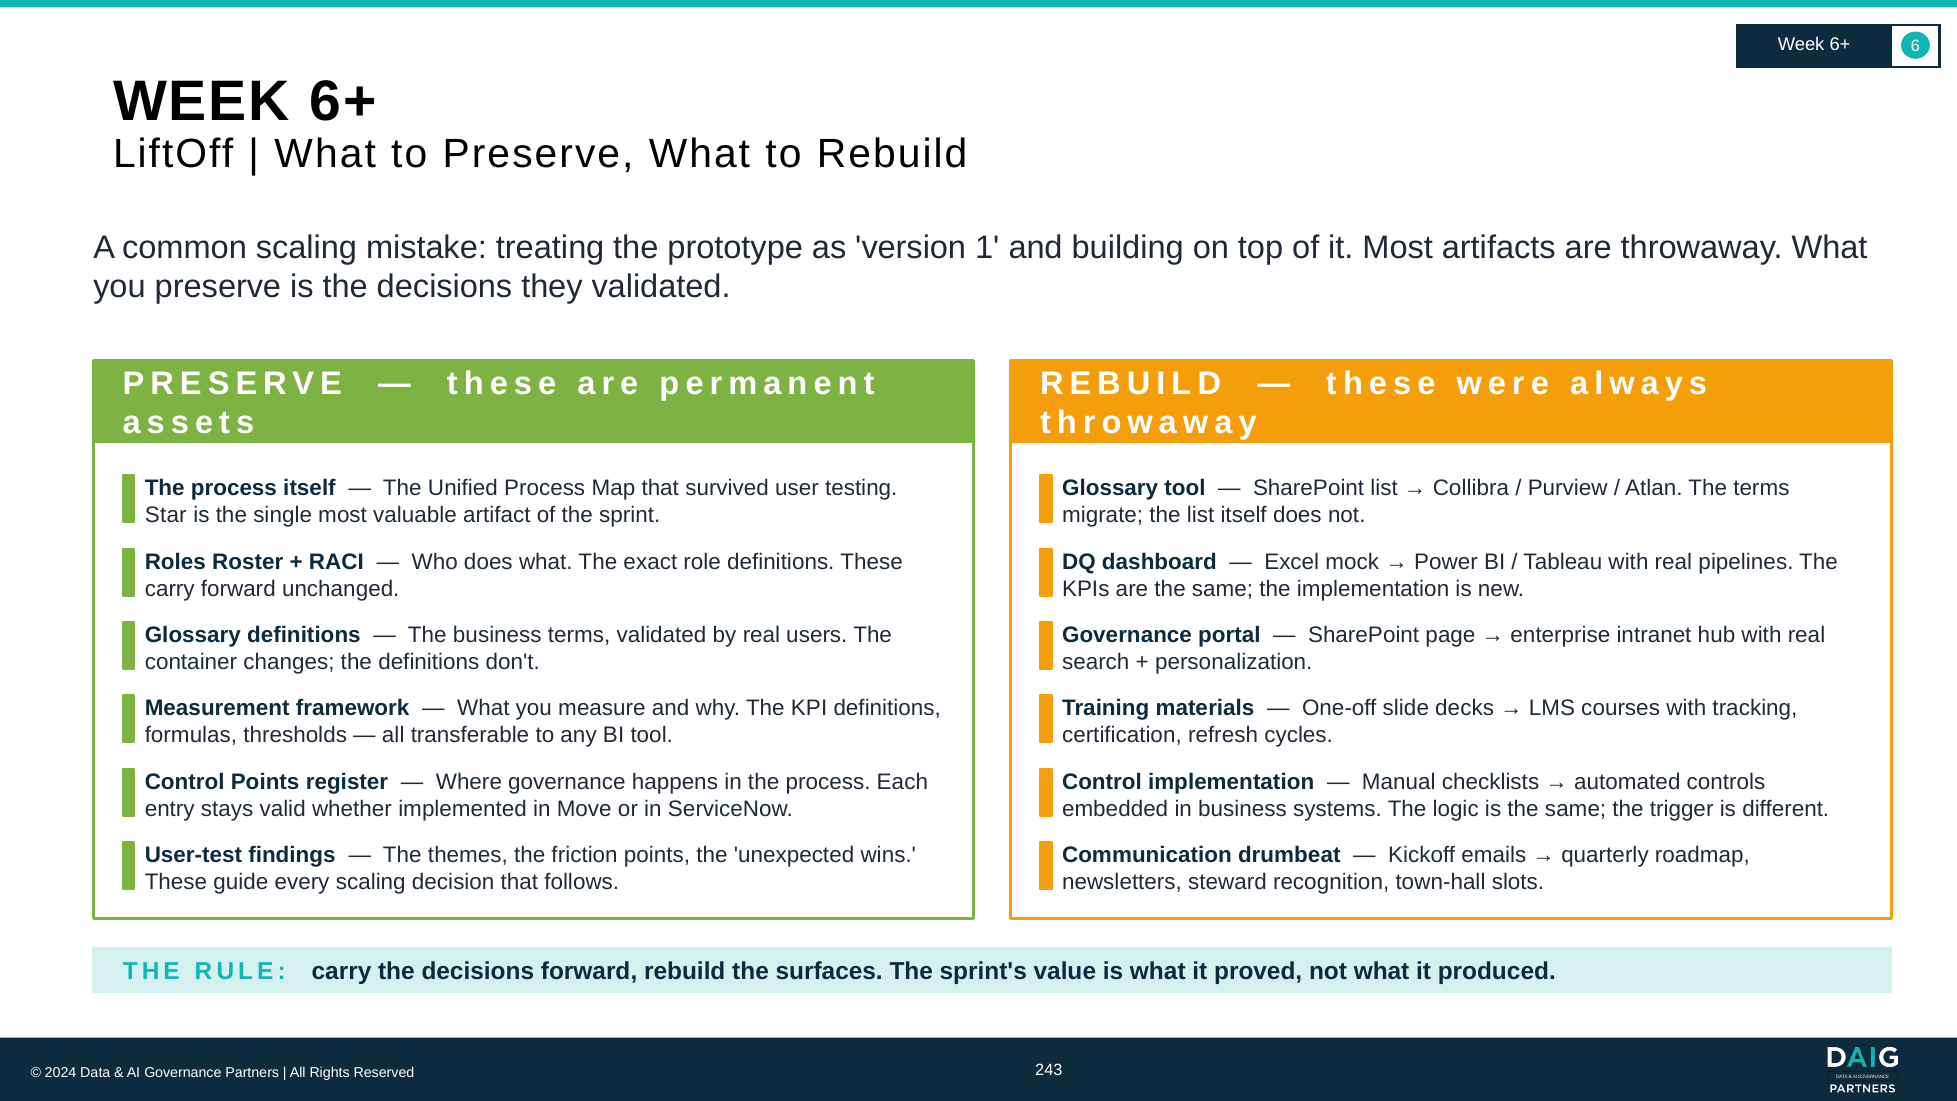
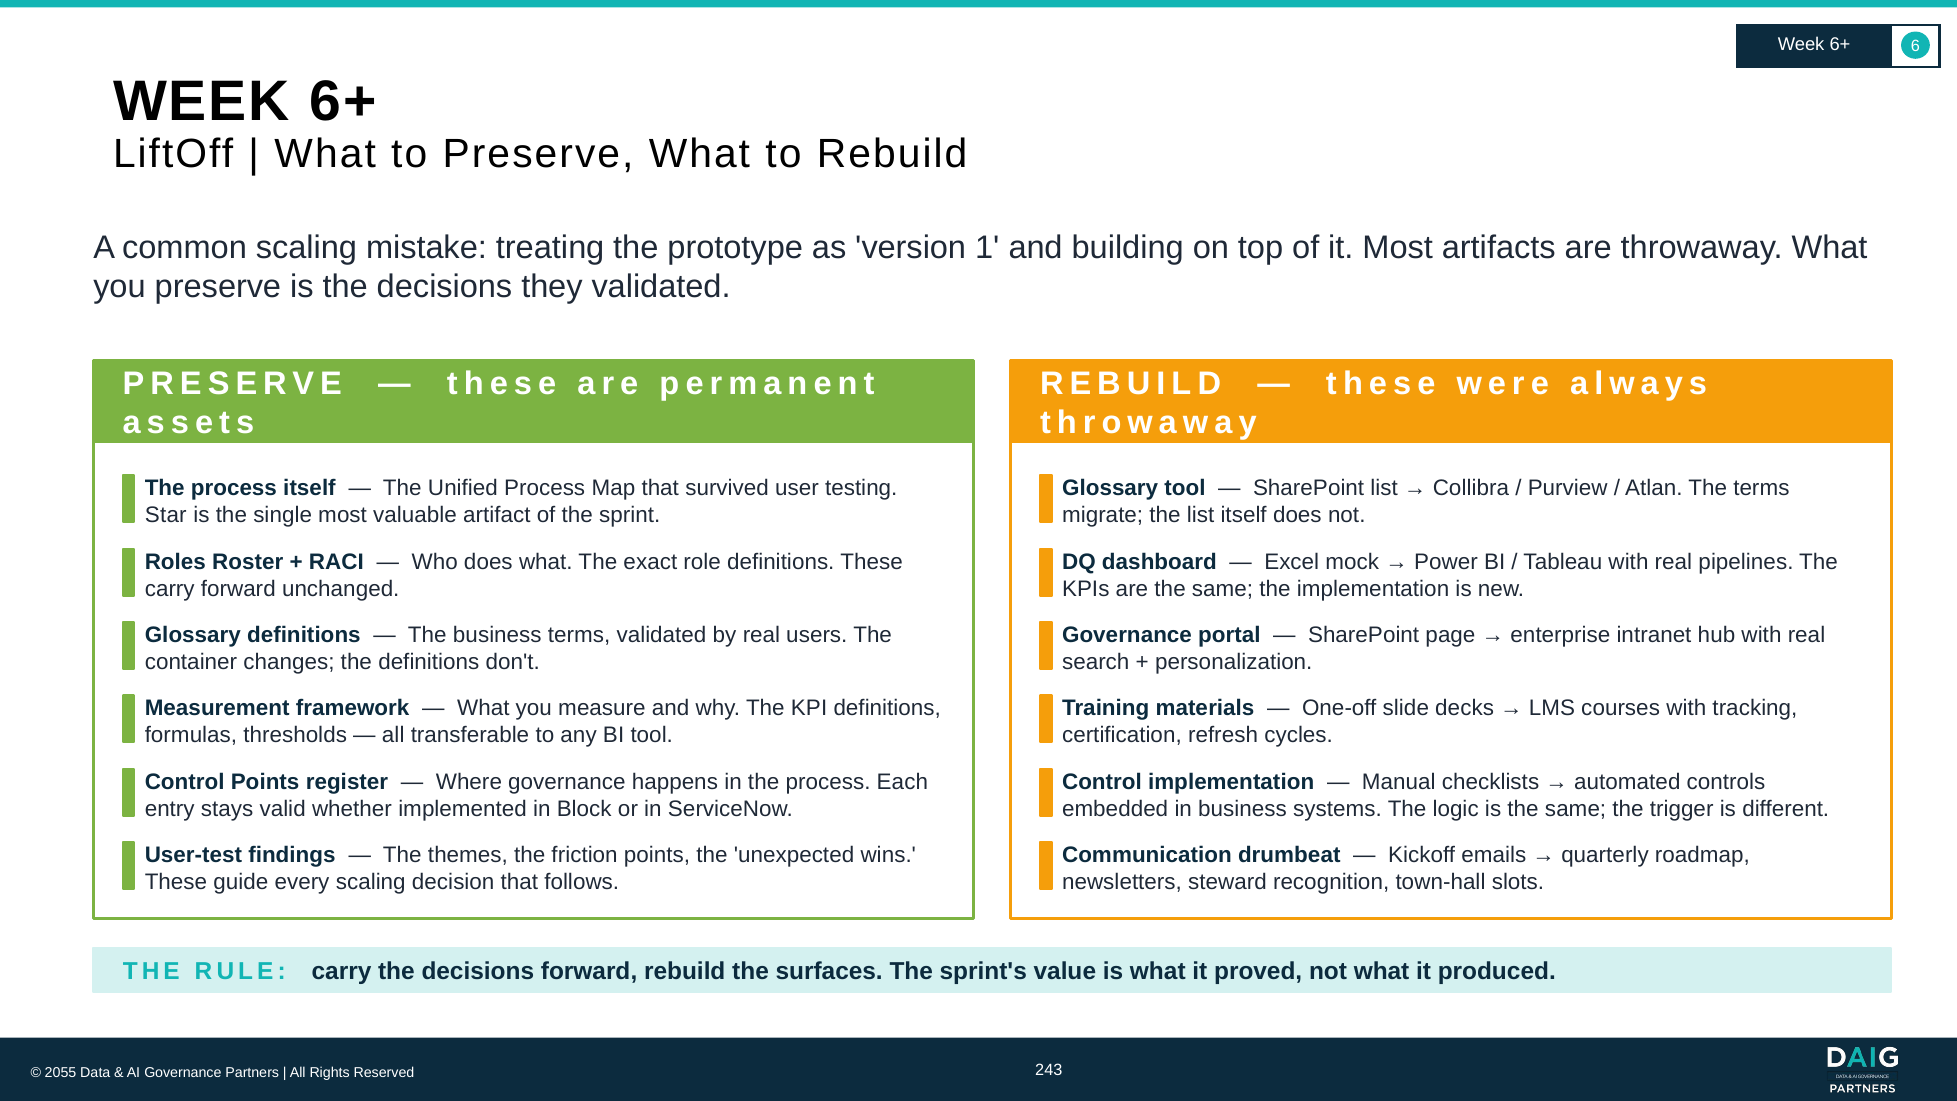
Move: Move -> Block
2024: 2024 -> 2055
